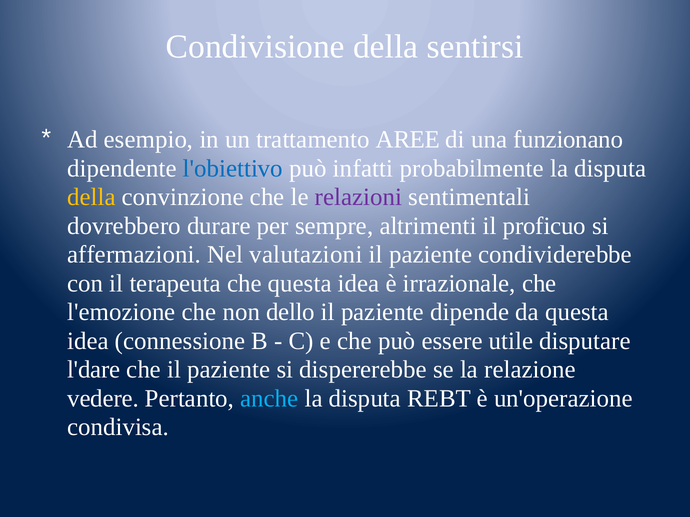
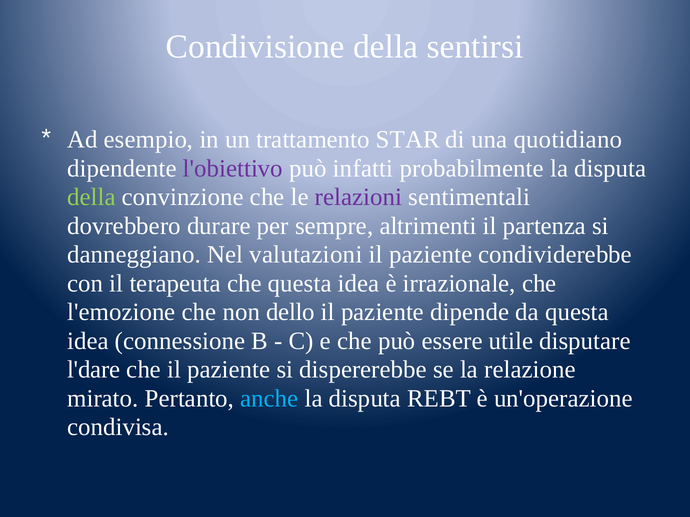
AREE: AREE -> STAR
funzionano: funzionano -> quotidiano
l'obiettivo colour: blue -> purple
della at (91, 197) colour: yellow -> light green
proficuo: proficuo -> partenza
affermazioni: affermazioni -> danneggiano
vedere: vedere -> mirato
